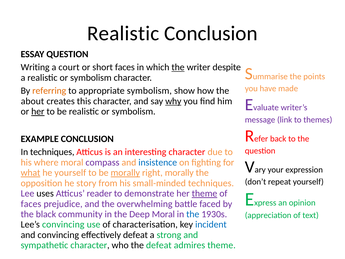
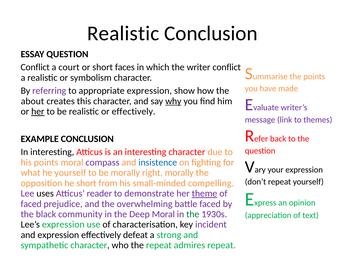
Writing at (35, 67): Writing -> Conflict
the at (178, 67) underline: present -> none
writer despite: despite -> conflict
referring colour: orange -> purple
appropriate symbolism: symbolism -> expression
be realistic or symbolism: symbolism -> effectively
In techniques: techniques -> interesting
his where: where -> points
what underline: present -> none
morally at (125, 173) underline: present -> none
he story: story -> short
small-minded techniques: techniques -> compelling
faces at (31, 204): faces -> faced
the at (193, 214) colour: blue -> green
Lee’s convincing: convincing -> expression
incident colour: blue -> purple
and convincing: convincing -> expression
the defeat: defeat -> repeat
admires theme: theme -> repeat
